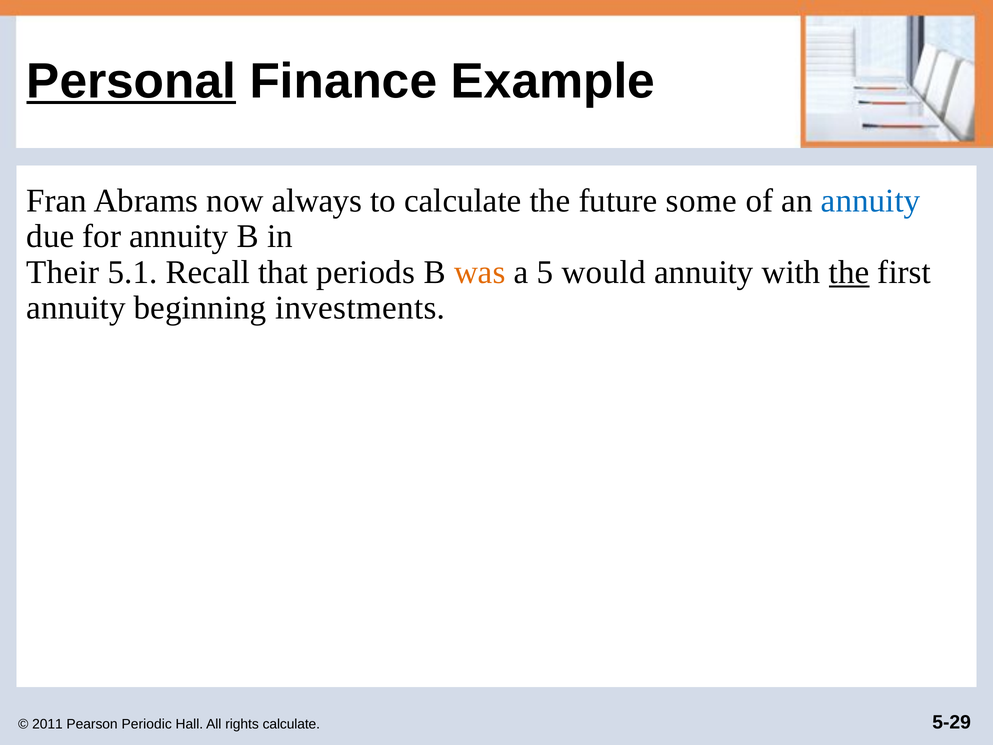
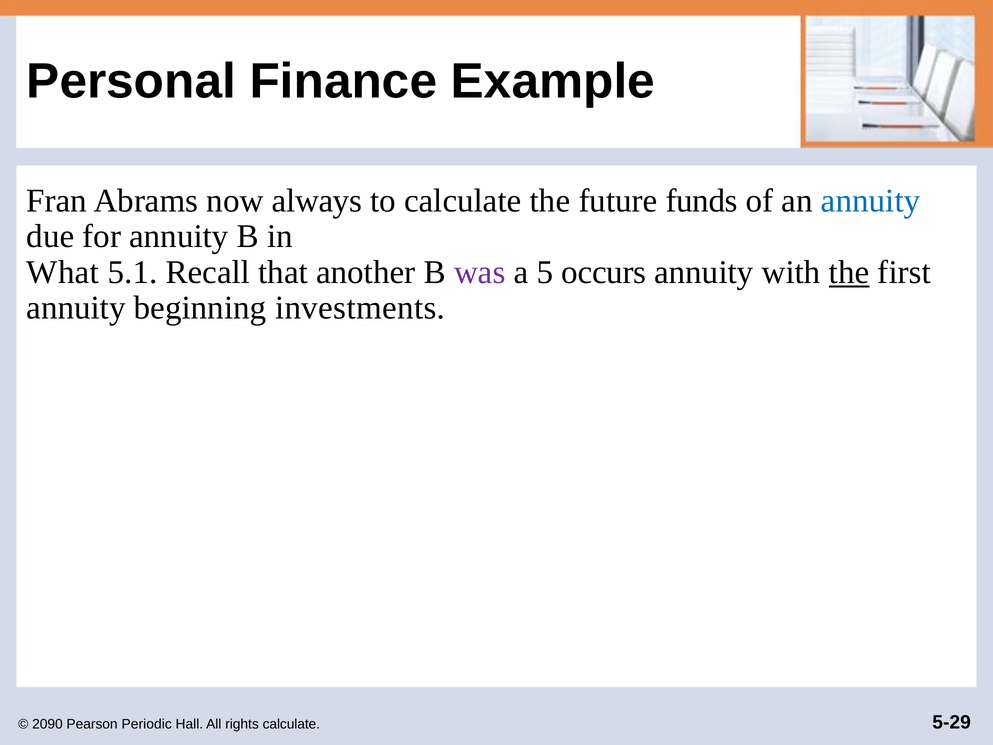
Personal underline: present -> none
some: some -> funds
Their: Their -> What
periods: periods -> another
was colour: orange -> purple
would: would -> occurs
2011: 2011 -> 2090
